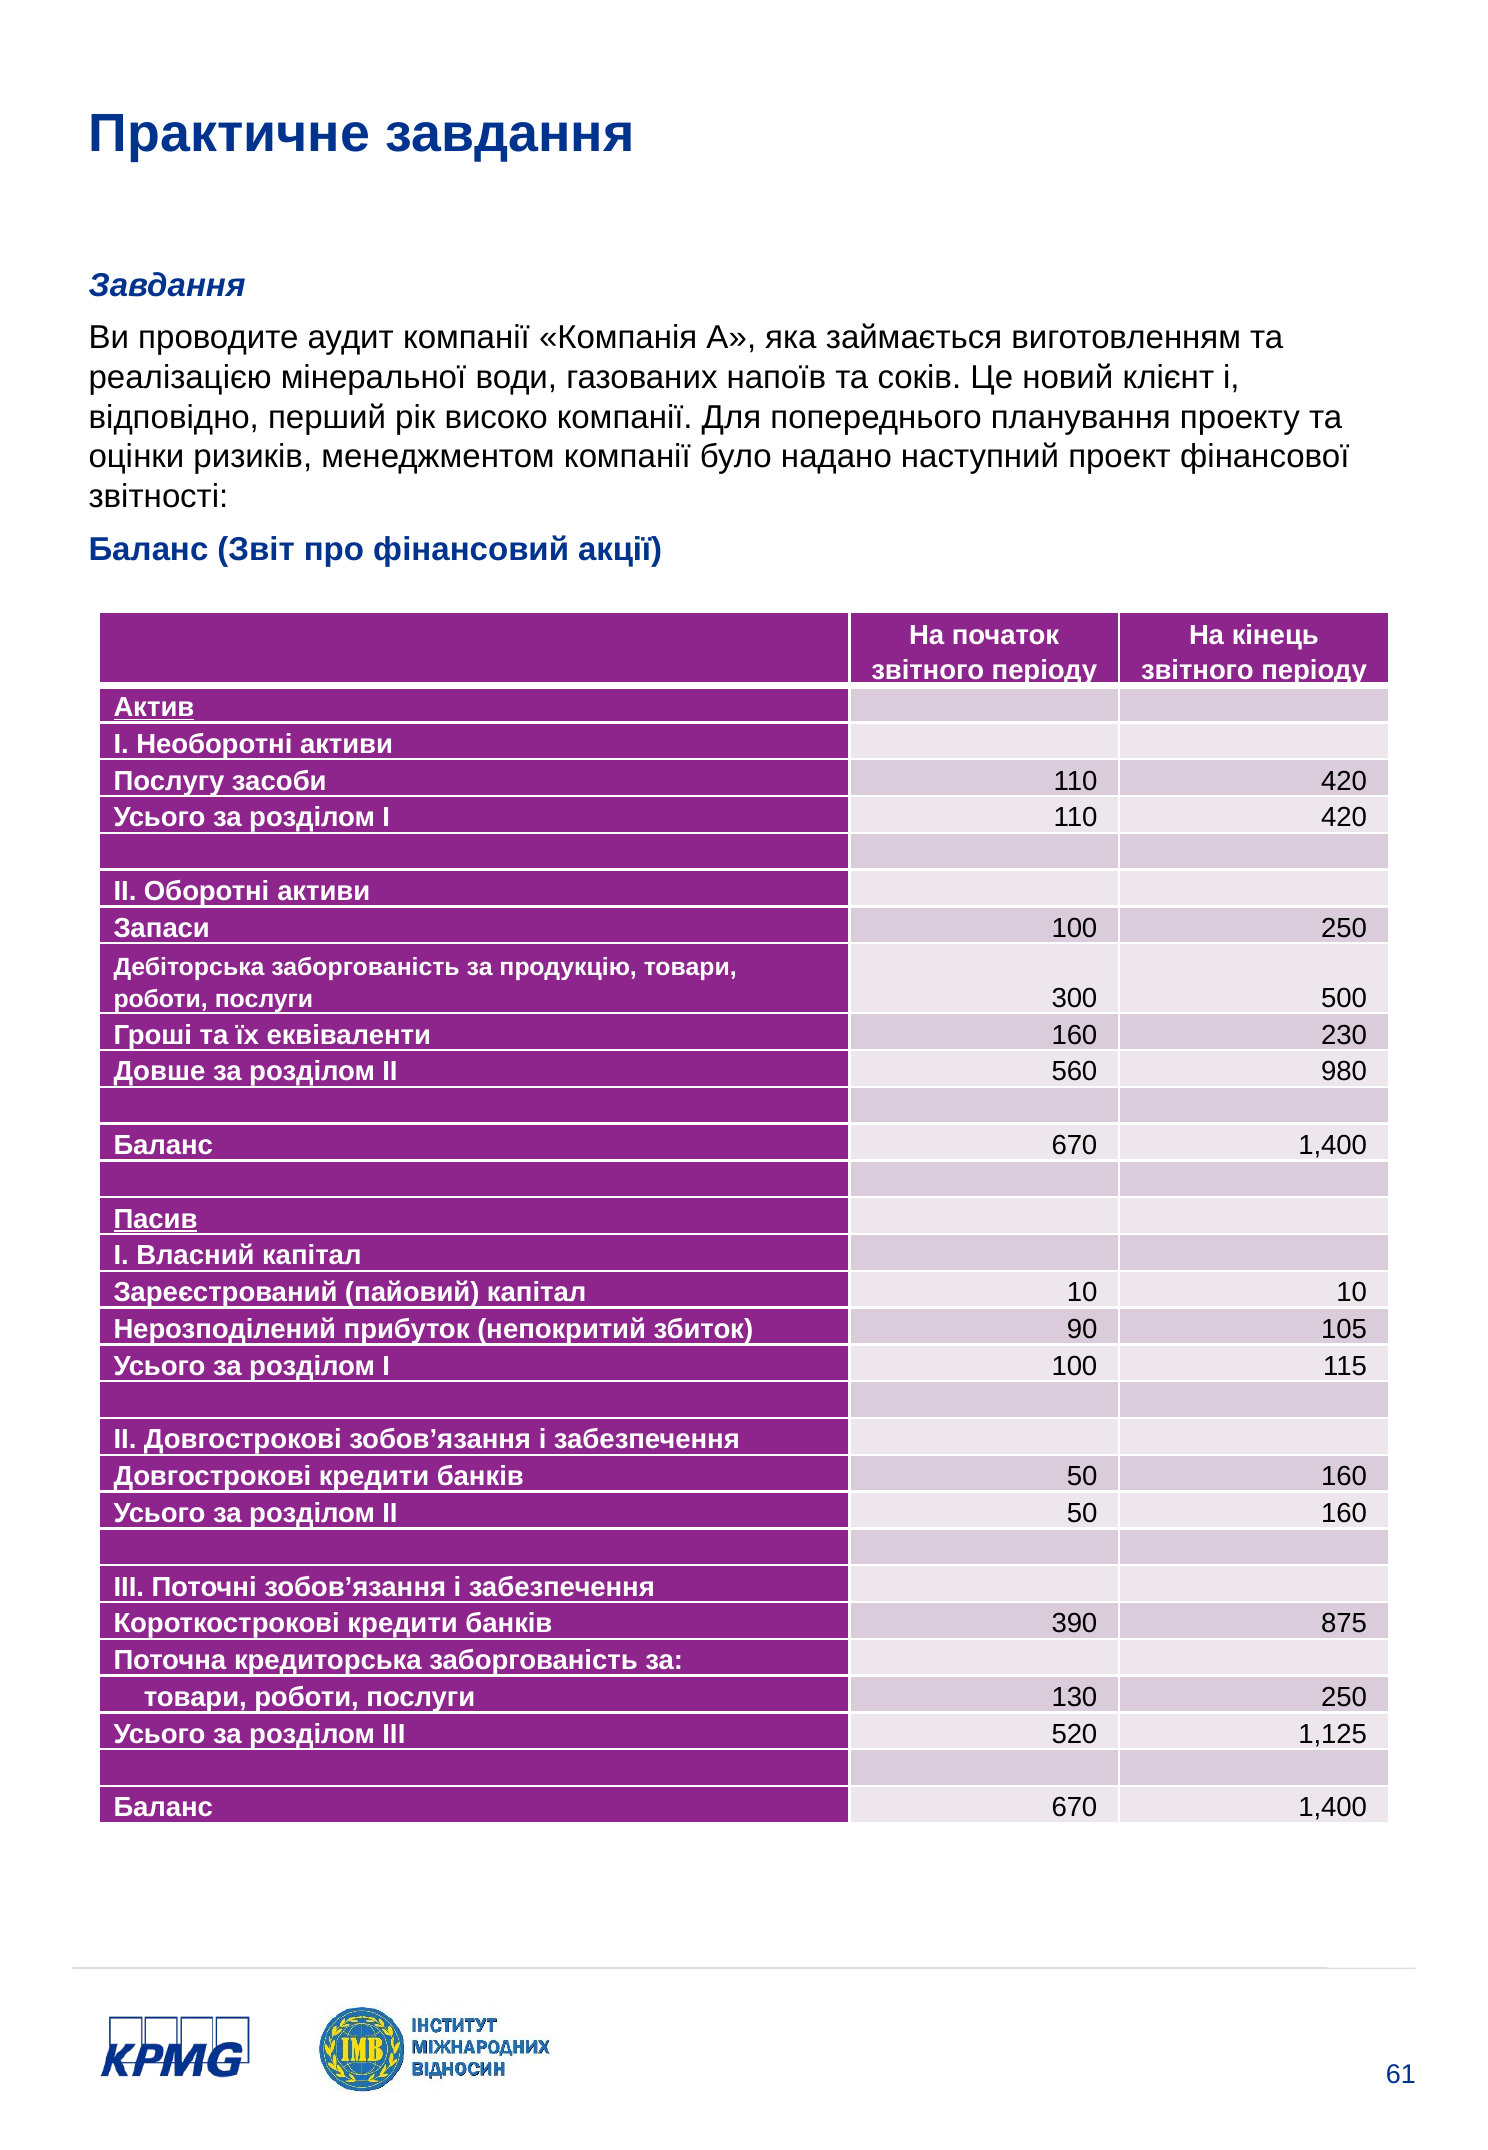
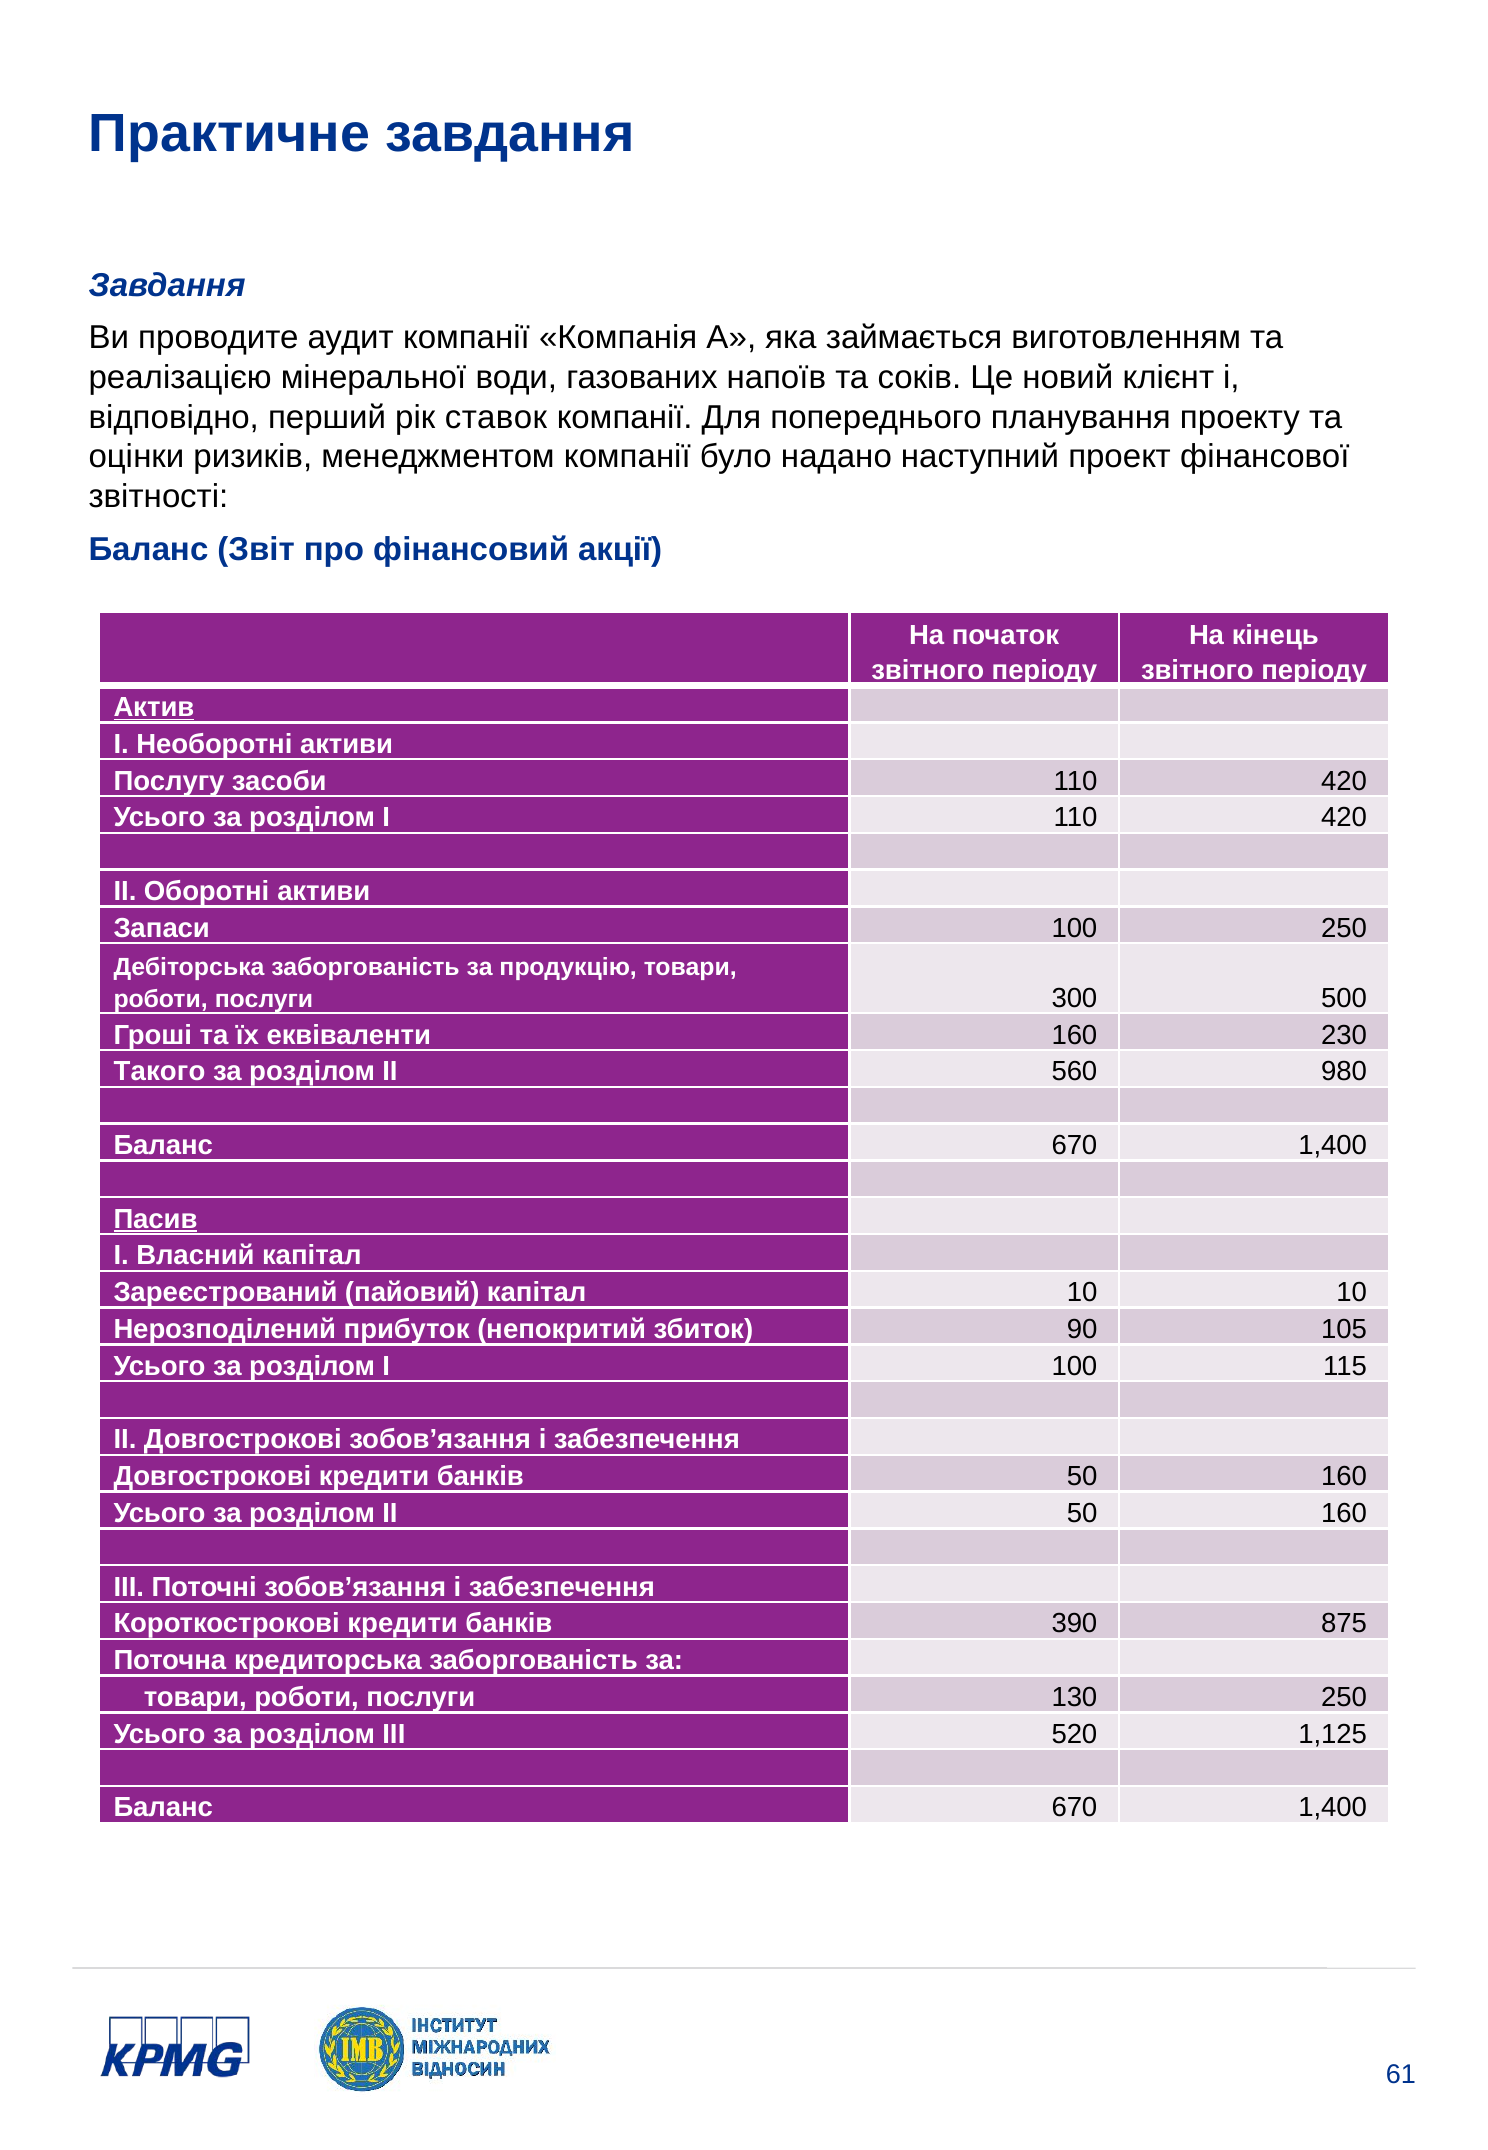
високо: високо -> ставок
Довше: Довше -> Такого
